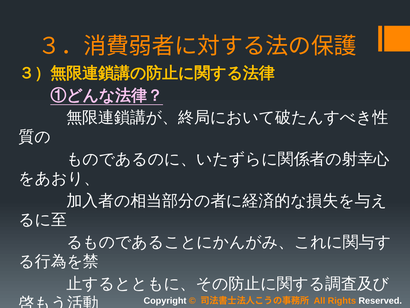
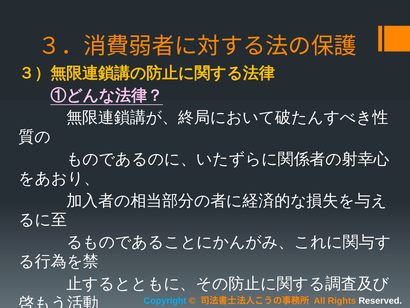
Copyright colour: white -> light blue
